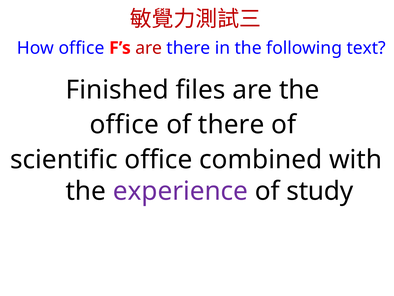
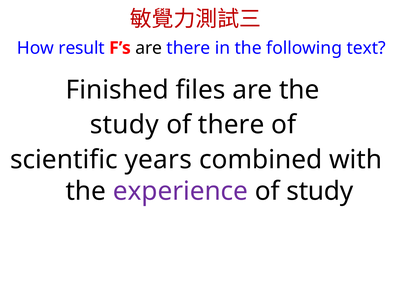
How office: office -> result
are at (149, 48) colour: red -> black
office at (124, 125): office -> study
scientific office: office -> years
